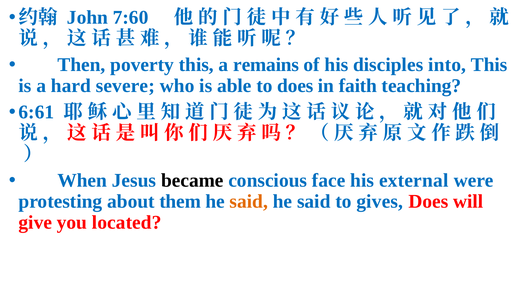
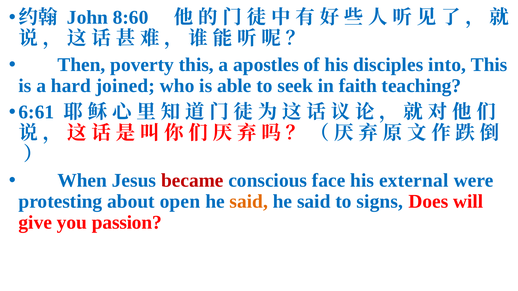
7:60: 7:60 -> 8:60
remains: remains -> apostles
severe: severe -> joined
to does: does -> seek
became colour: black -> red
them: them -> open
gives: gives -> signs
located: located -> passion
